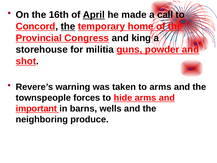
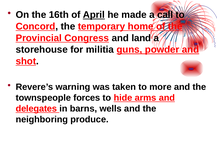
the at (68, 26) underline: present -> none
king: king -> land
to arms: arms -> more
important: important -> delegates
